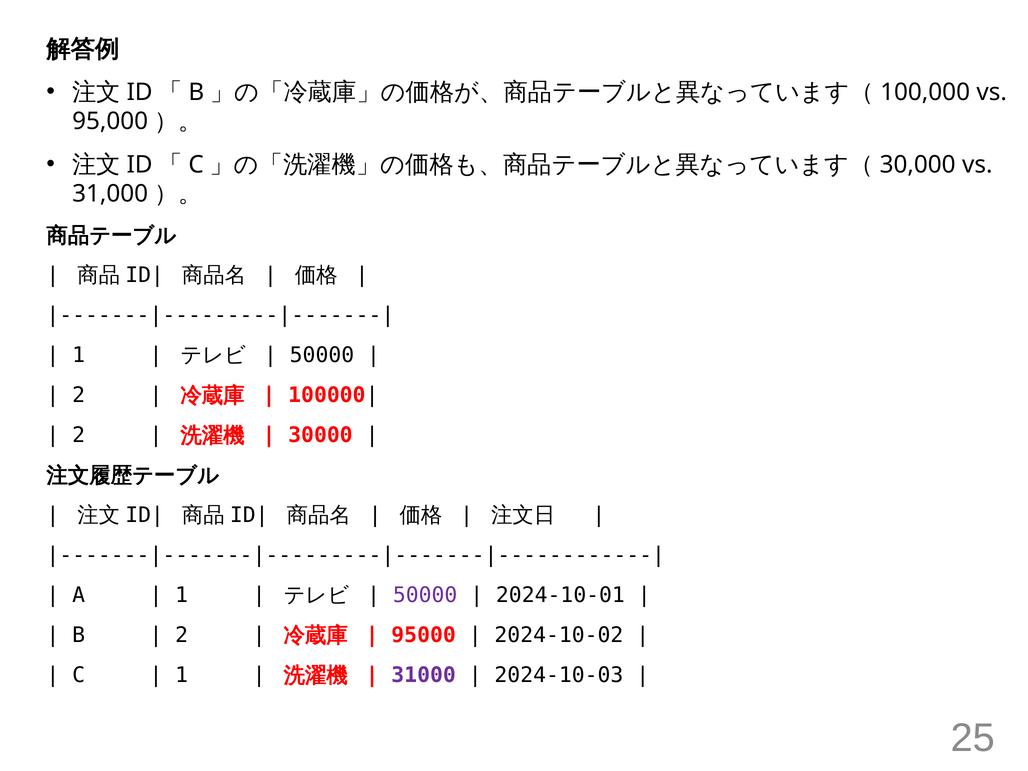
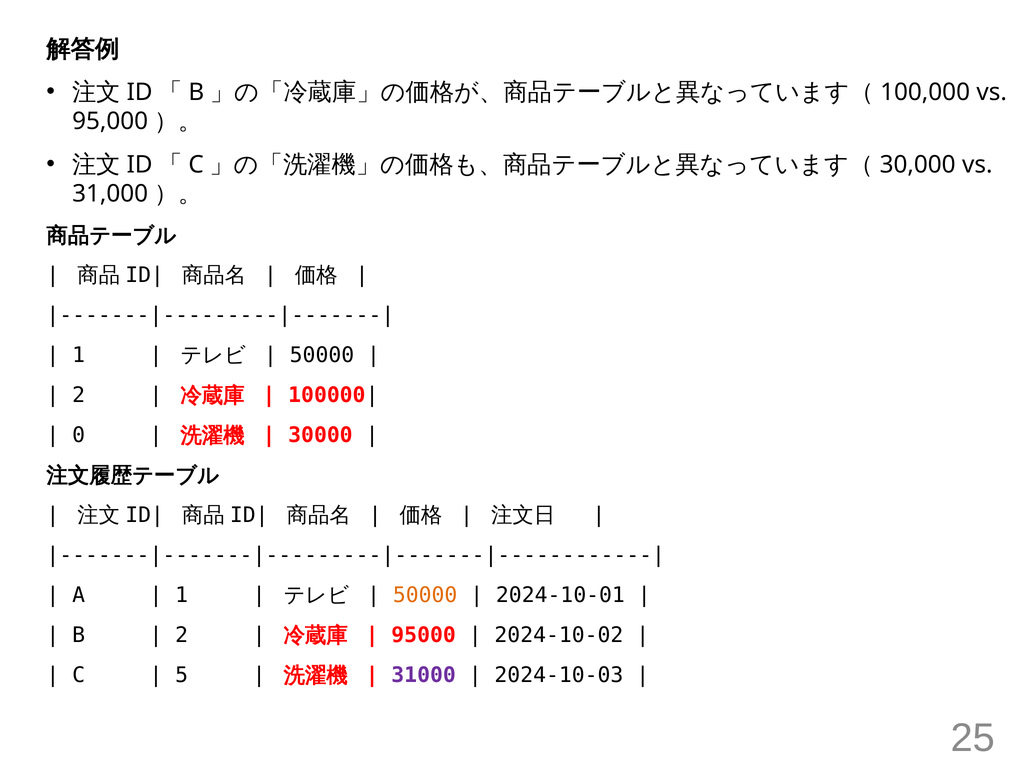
2 at (79, 435): 2 -> 0
50000 at (425, 595) colour: purple -> orange
1 at (182, 675): 1 -> 5
